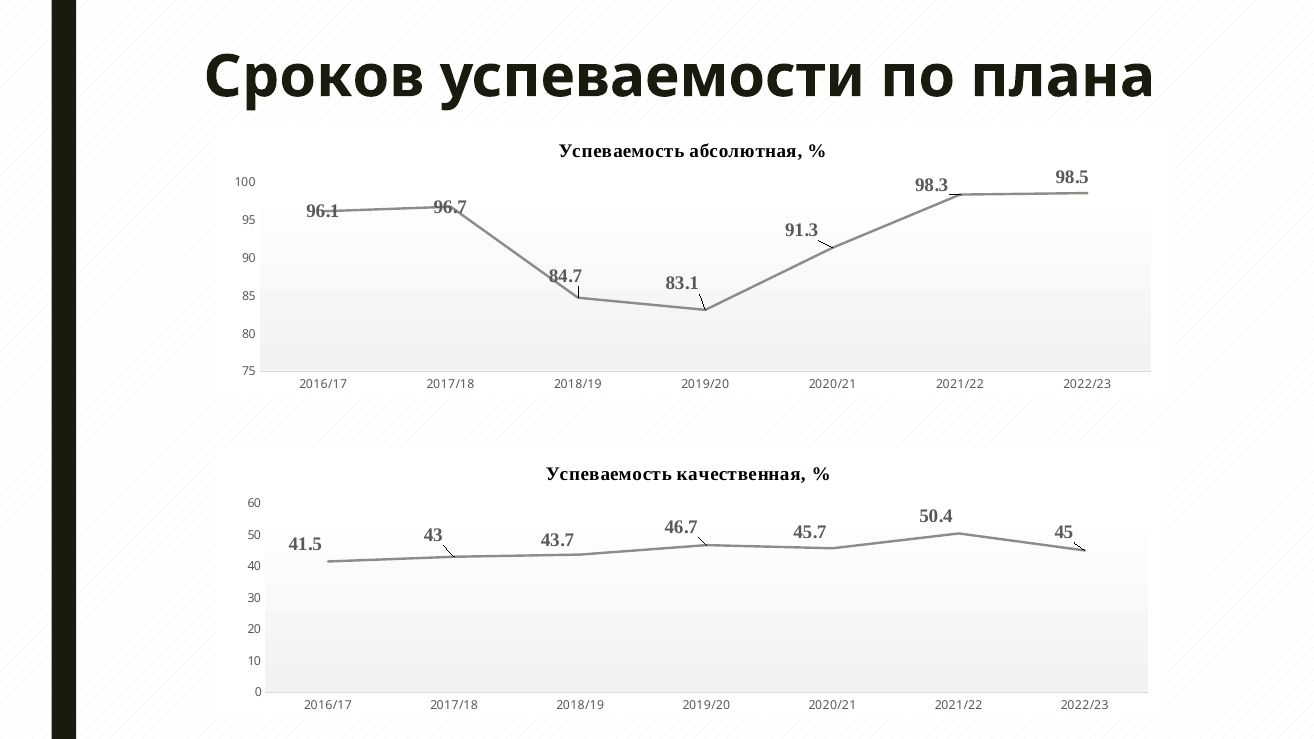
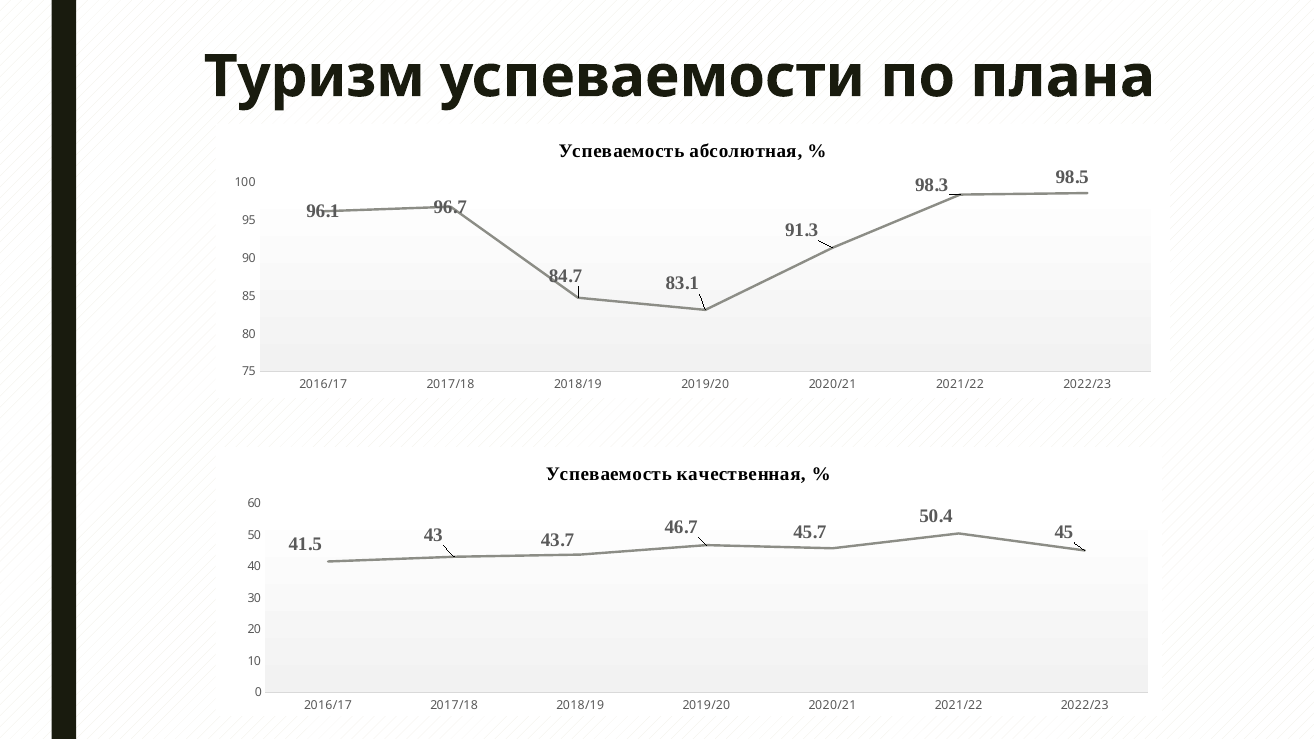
Сроков: Сроков -> Туризм
